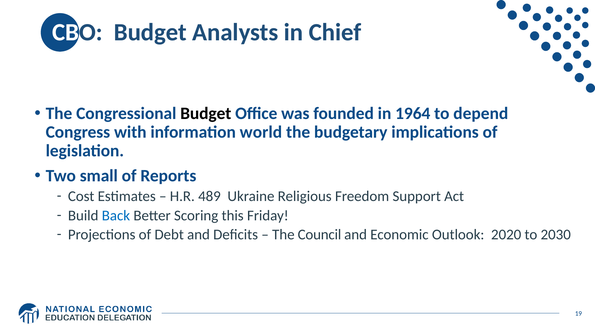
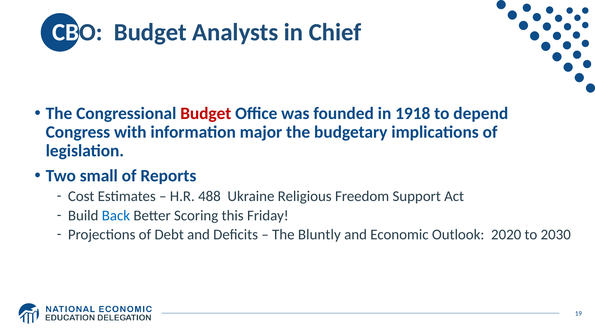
Budget at (206, 113) colour: black -> red
1964: 1964 -> 1918
world: world -> major
489: 489 -> 488
Council: Council -> Bluntly
